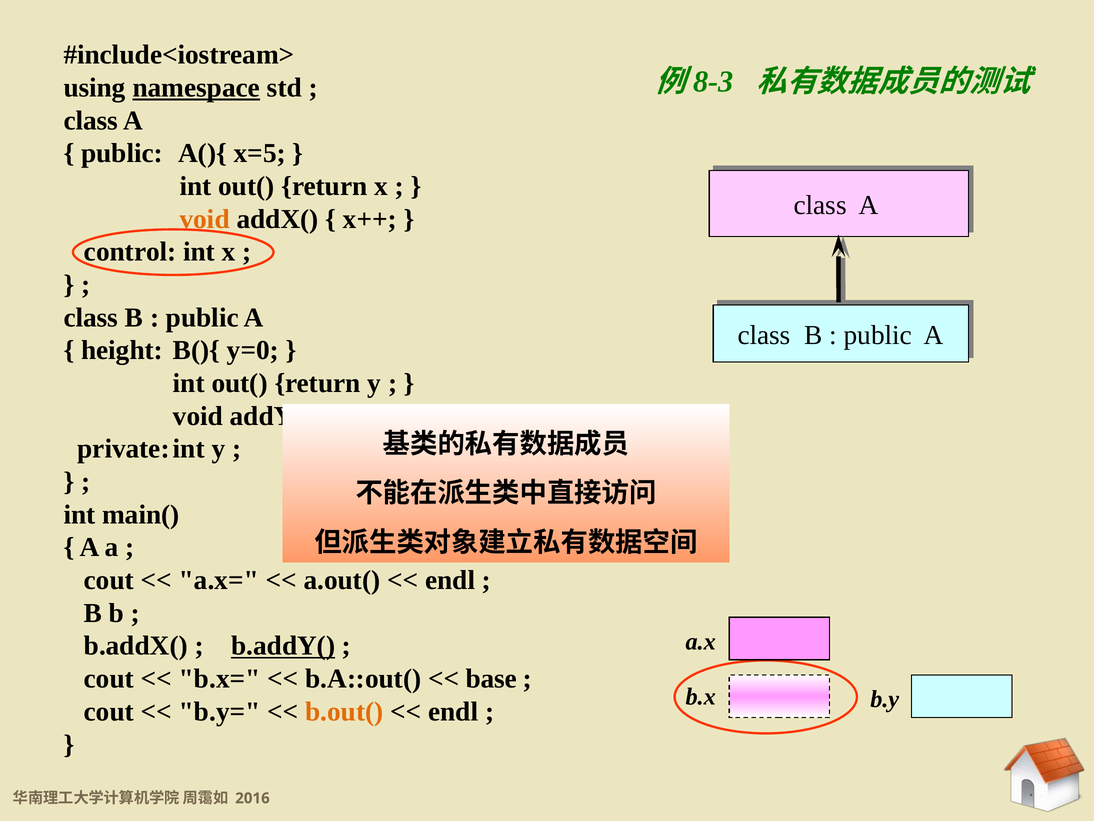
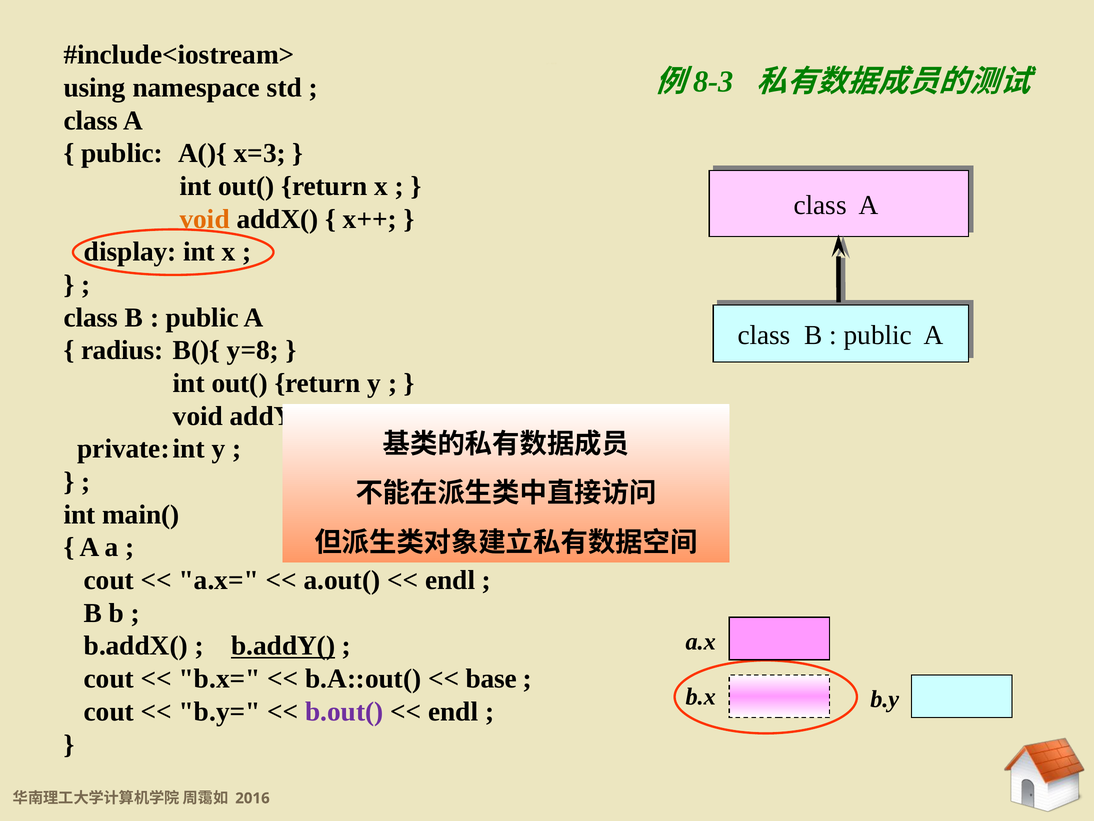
namespace underline: present -> none
x=5: x=5 -> x=3
control: control -> display
height: height -> radius
y=0: y=0 -> y=8
b.out( colour: orange -> purple
